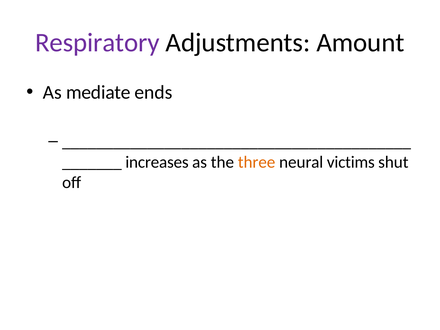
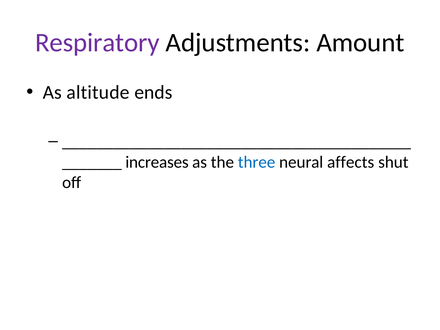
mediate: mediate -> altitude
three colour: orange -> blue
victims: victims -> affects
